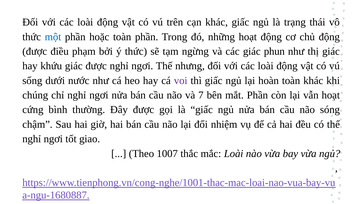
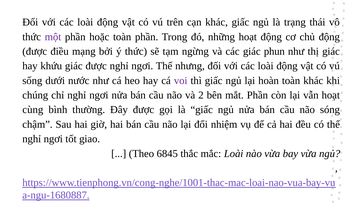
một colour: blue -> purple
phạm: phạm -> mạng
7: 7 -> 2
cứng: cứng -> cùng
1007: 1007 -> 6845
